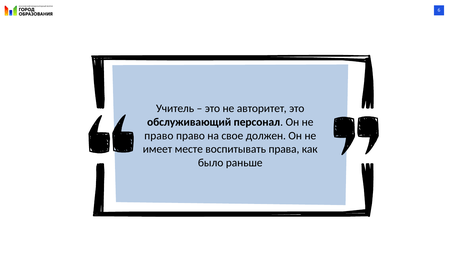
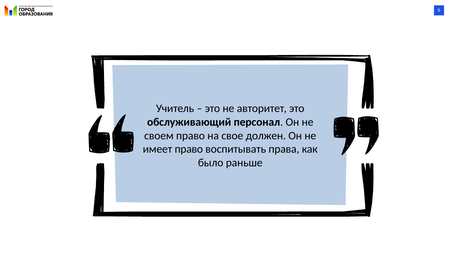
право at (159, 135): право -> своем
имеет месте: месте -> право
